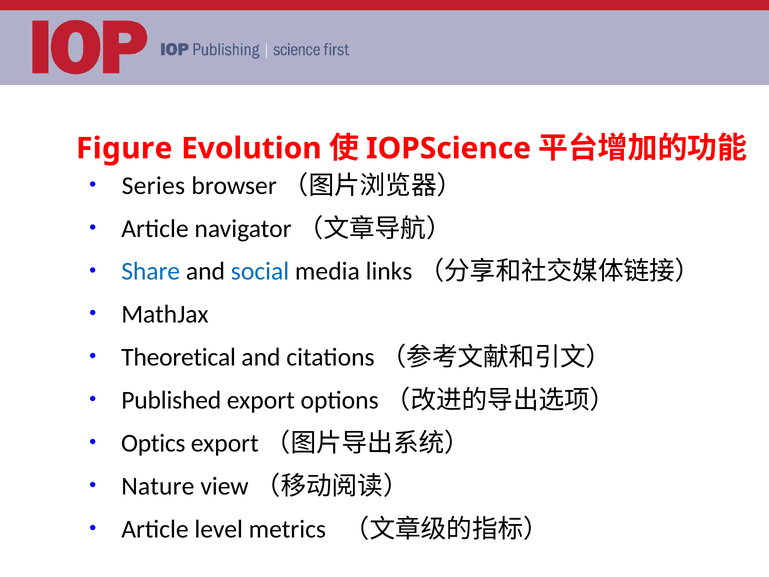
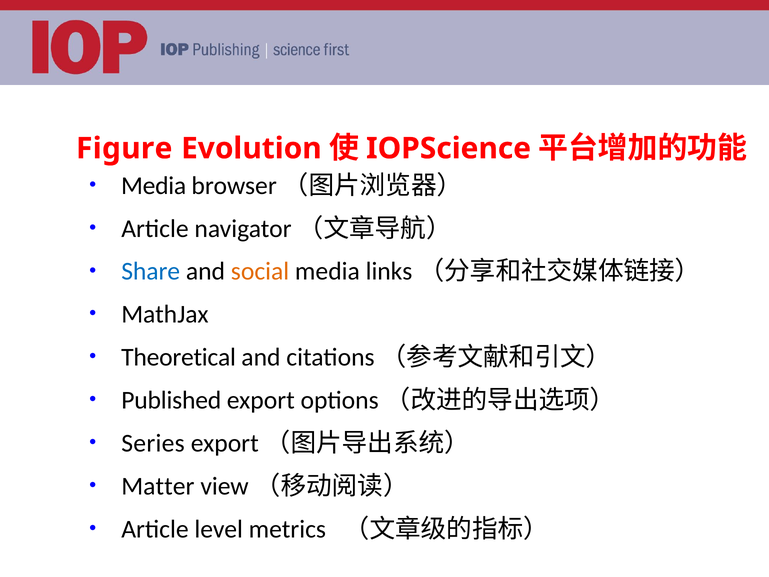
Series at (153, 186): Series -> Media
social colour: blue -> orange
Optics: Optics -> Series
Nature: Nature -> Matter
